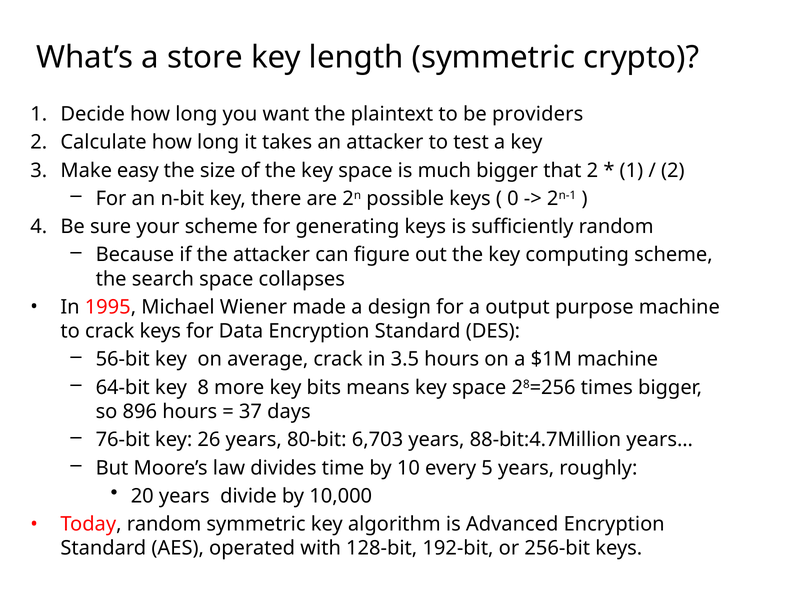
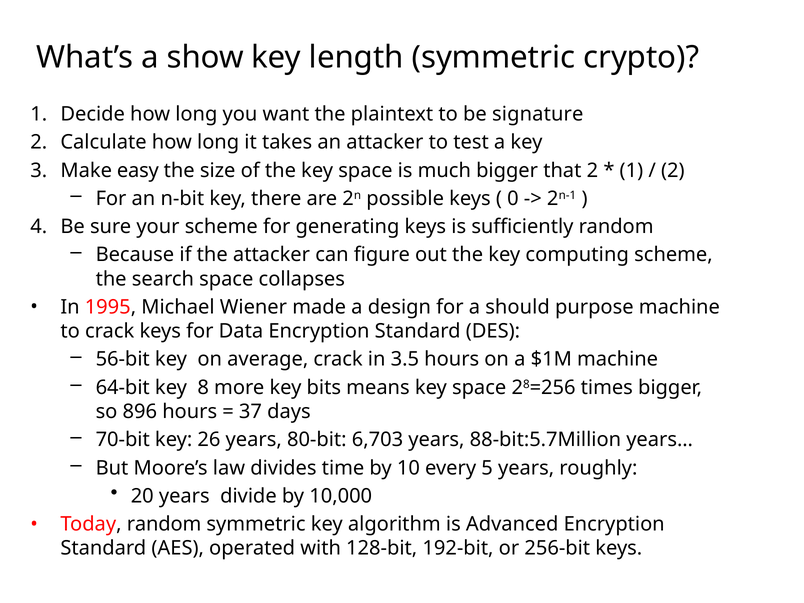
store: store -> show
providers: providers -> signature
output: output -> should
76-bit: 76-bit -> 70-bit
88-bit:4.7Million: 88-bit:4.7Million -> 88-bit:5.7Million
